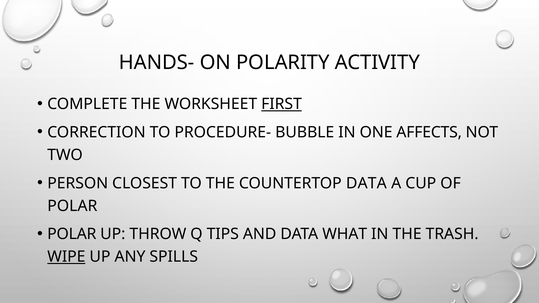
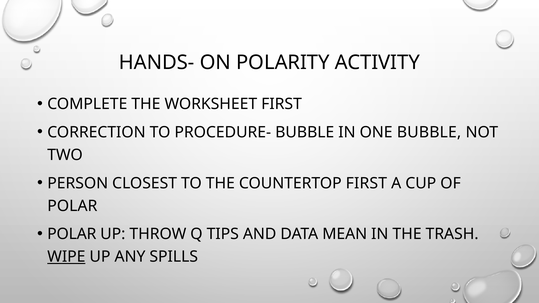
FIRST at (282, 104) underline: present -> none
ONE AFFECTS: AFFECTS -> BUBBLE
COUNTERTOP DATA: DATA -> FIRST
WHAT: WHAT -> MEAN
